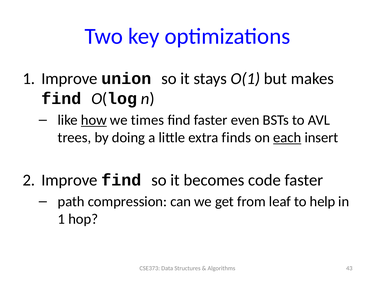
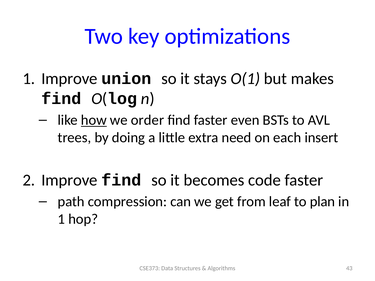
times: times -> order
finds: finds -> need
each underline: present -> none
help: help -> plan
